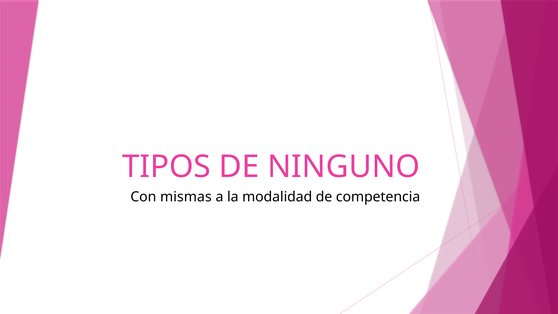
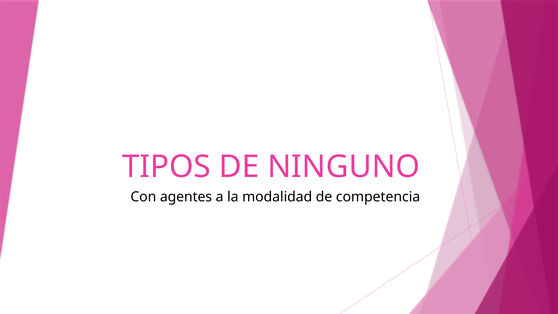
mismas: mismas -> agentes
